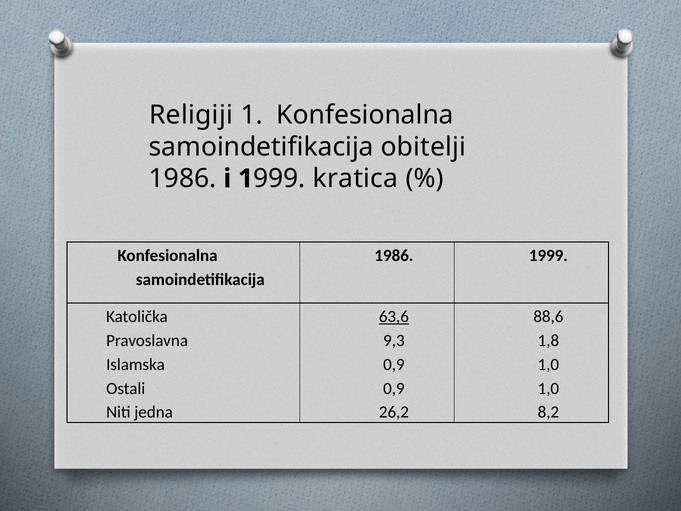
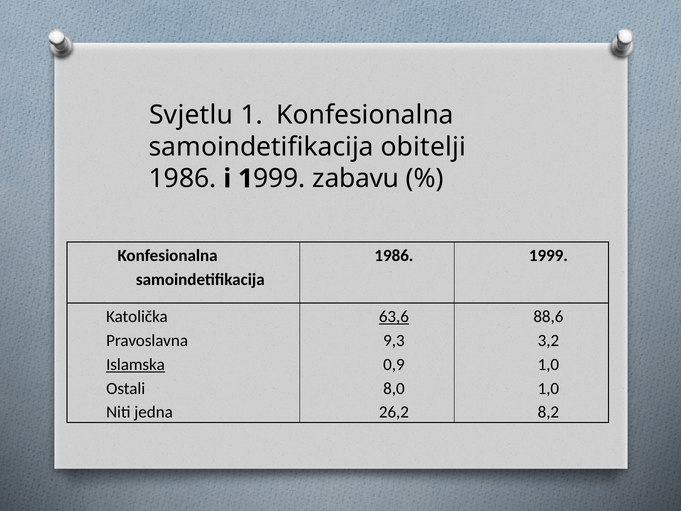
Religiji: Religiji -> Svjetlu
kratica: kratica -> zabavu
1,8: 1,8 -> 3,2
Islamska underline: none -> present
0,9 at (394, 388): 0,9 -> 8,0
